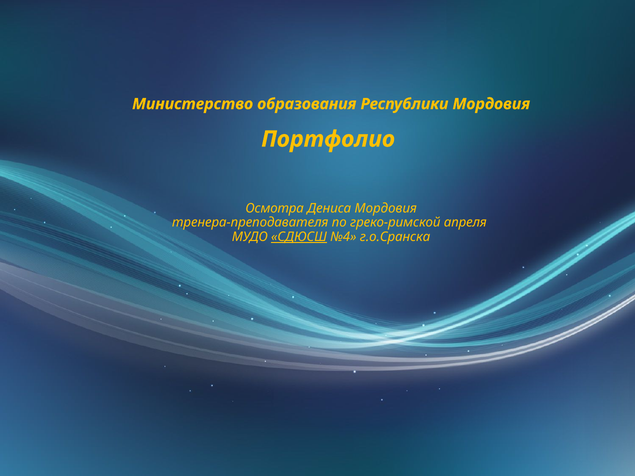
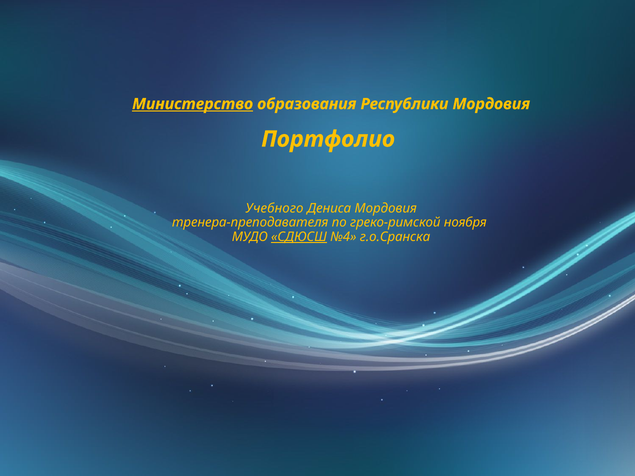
Министерство underline: none -> present
Осмотра: Осмотра -> Учебного
апреля: апреля -> ноября
